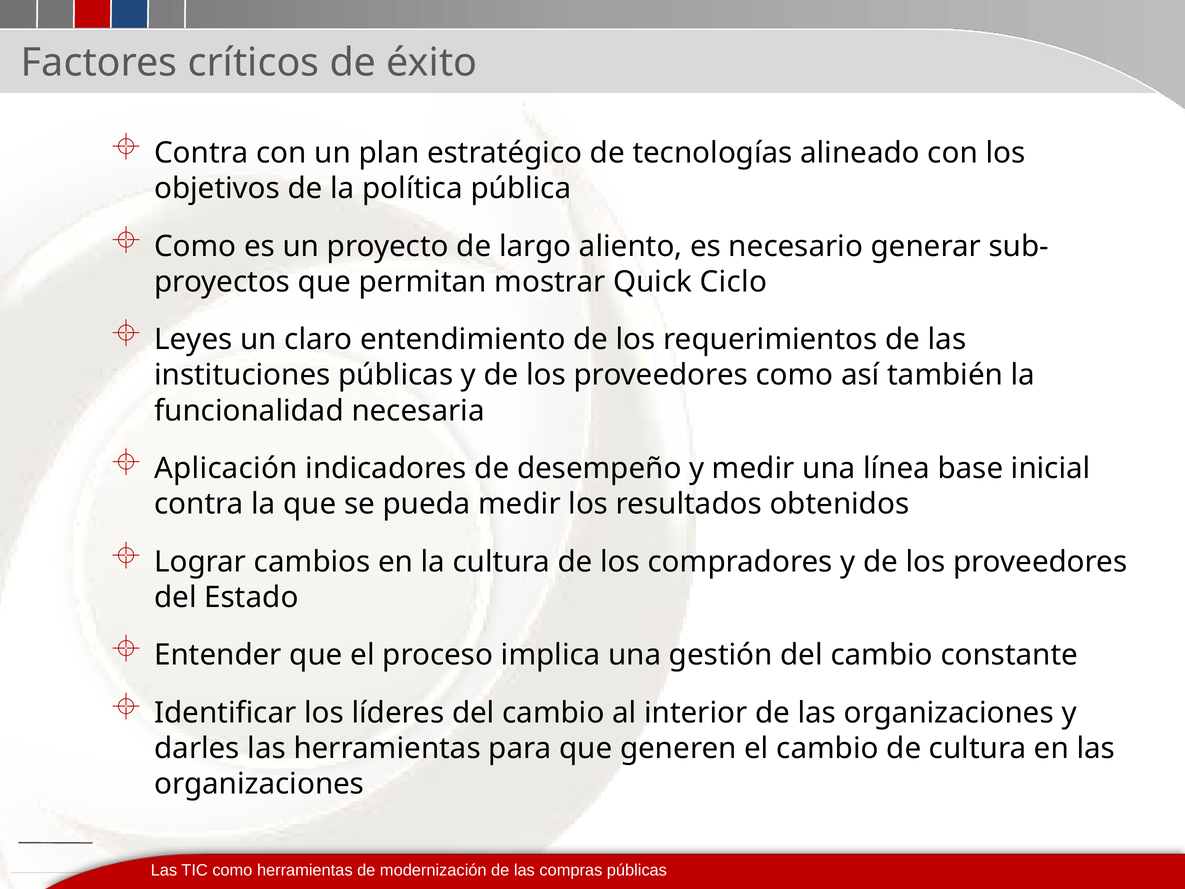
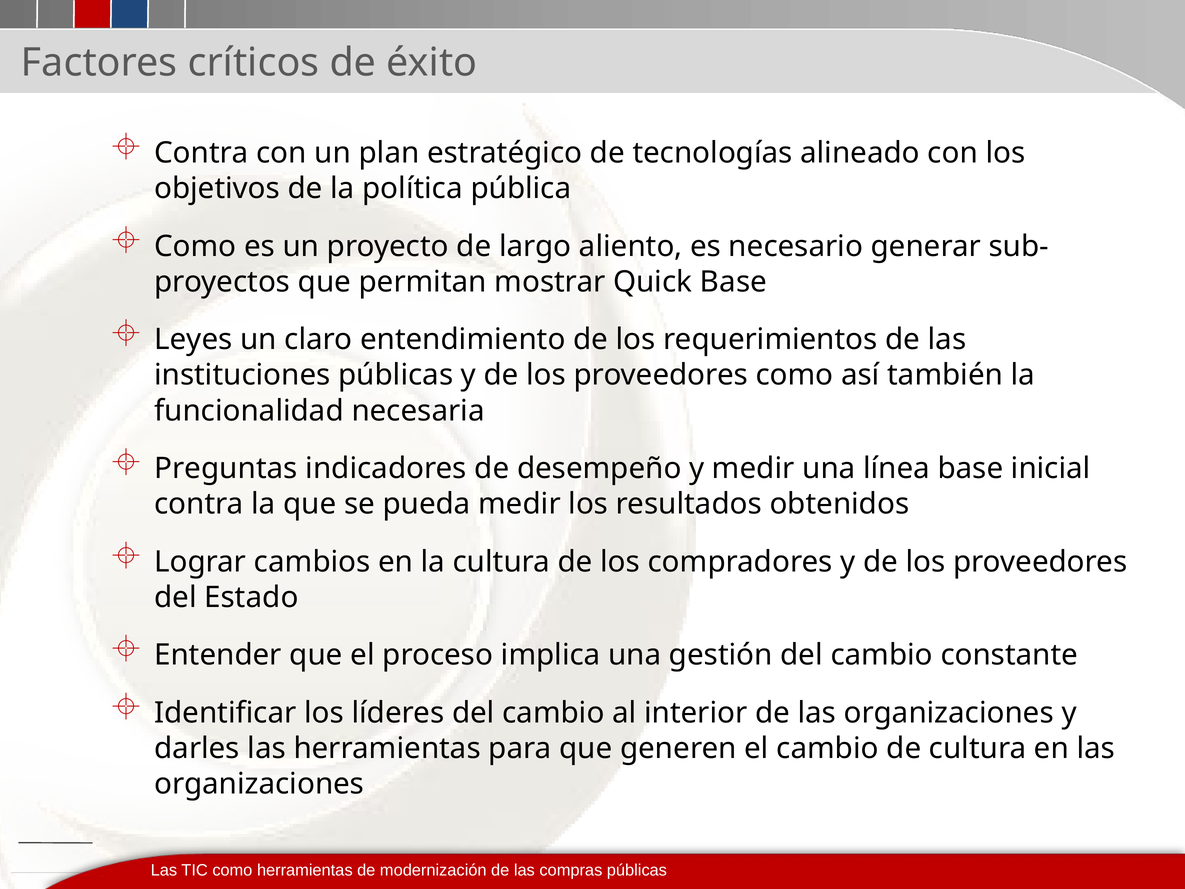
Quick Ciclo: Ciclo -> Base
Aplicación: Aplicación -> Preguntas
